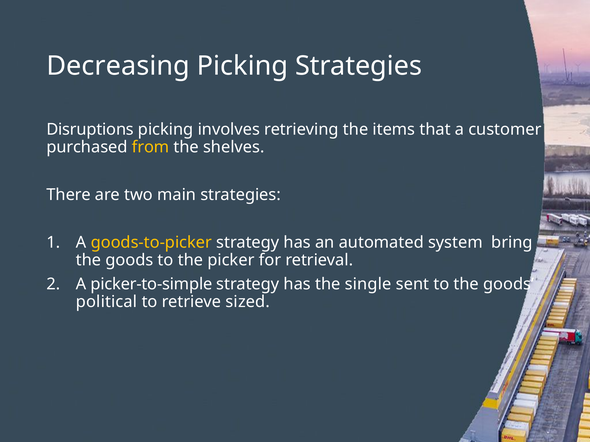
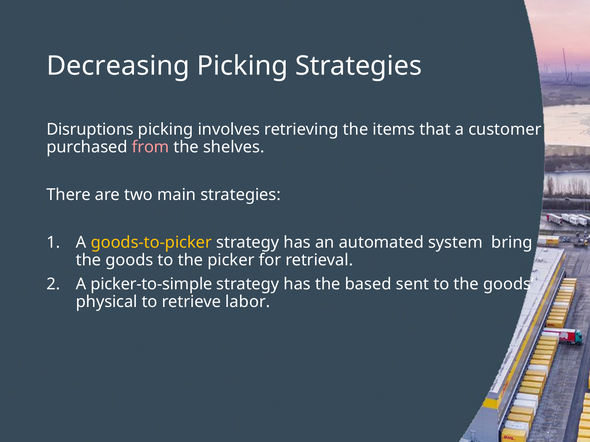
from colour: yellow -> pink
single: single -> based
political: political -> physical
sized: sized -> labor
